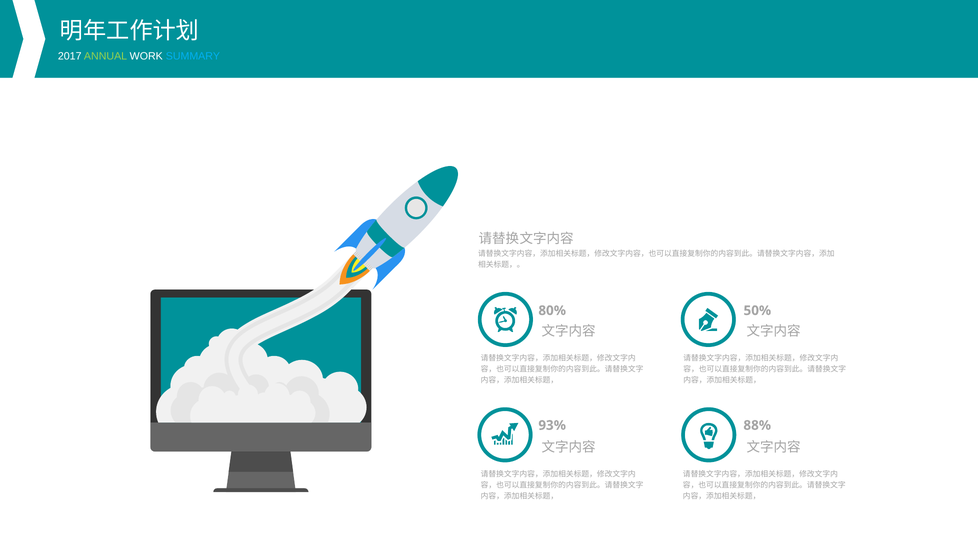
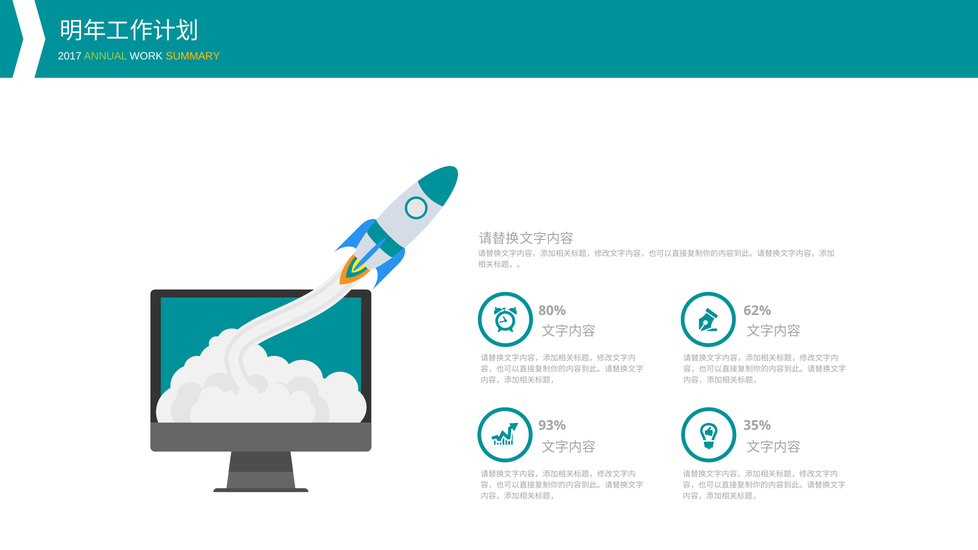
SUMMARY colour: light blue -> yellow
50%: 50% -> 62%
88%: 88% -> 35%
